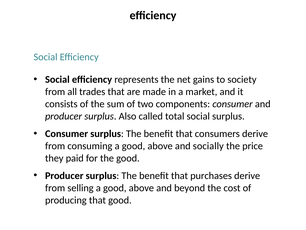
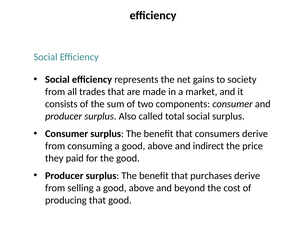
socially: socially -> indirect
